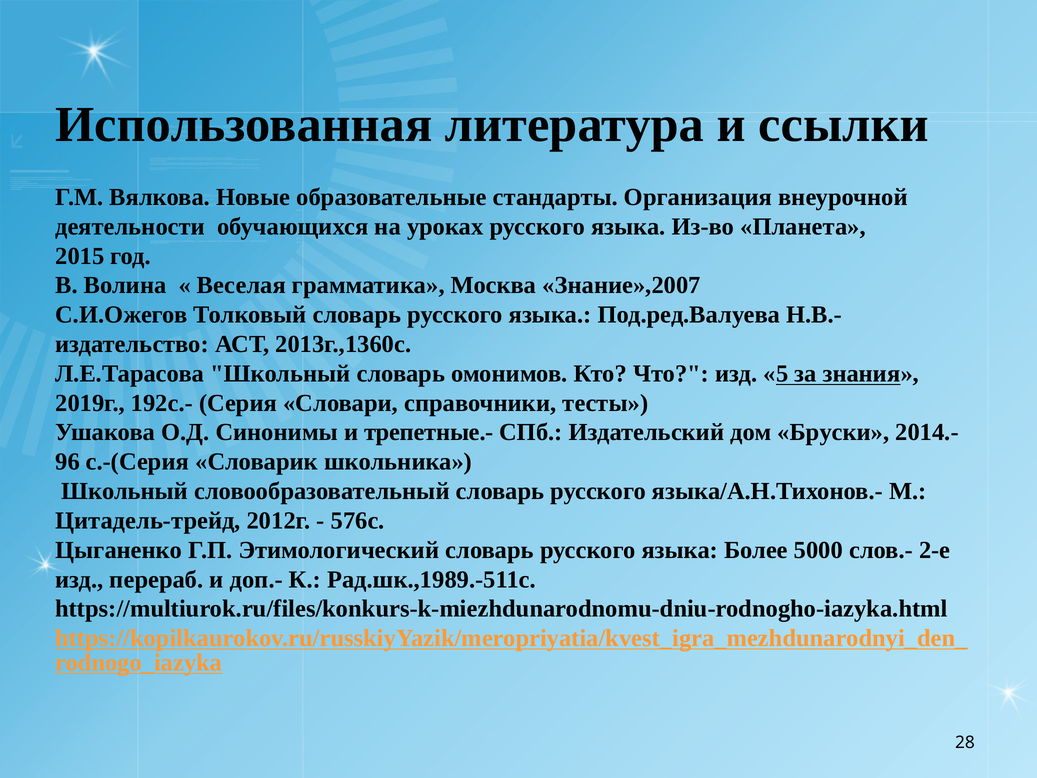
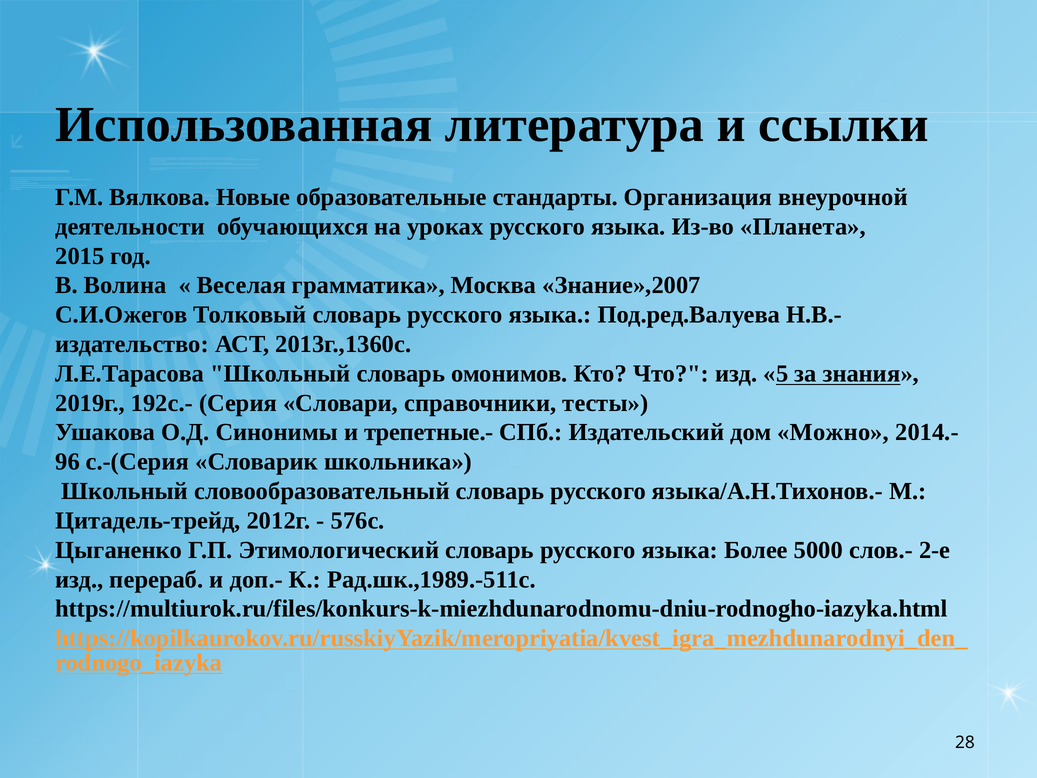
Бруски: Бруски -> Можно
